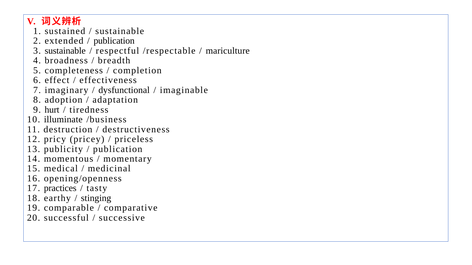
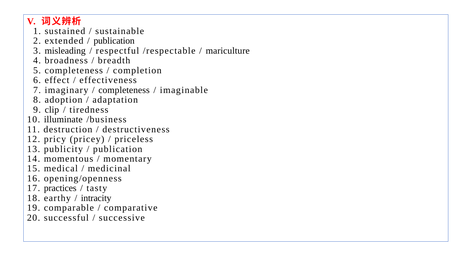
3 sustainable: sustainable -> misleading
dysfunctional at (124, 90): dysfunctional -> completeness
hurt: hurt -> clip
stinging: stinging -> intracity
